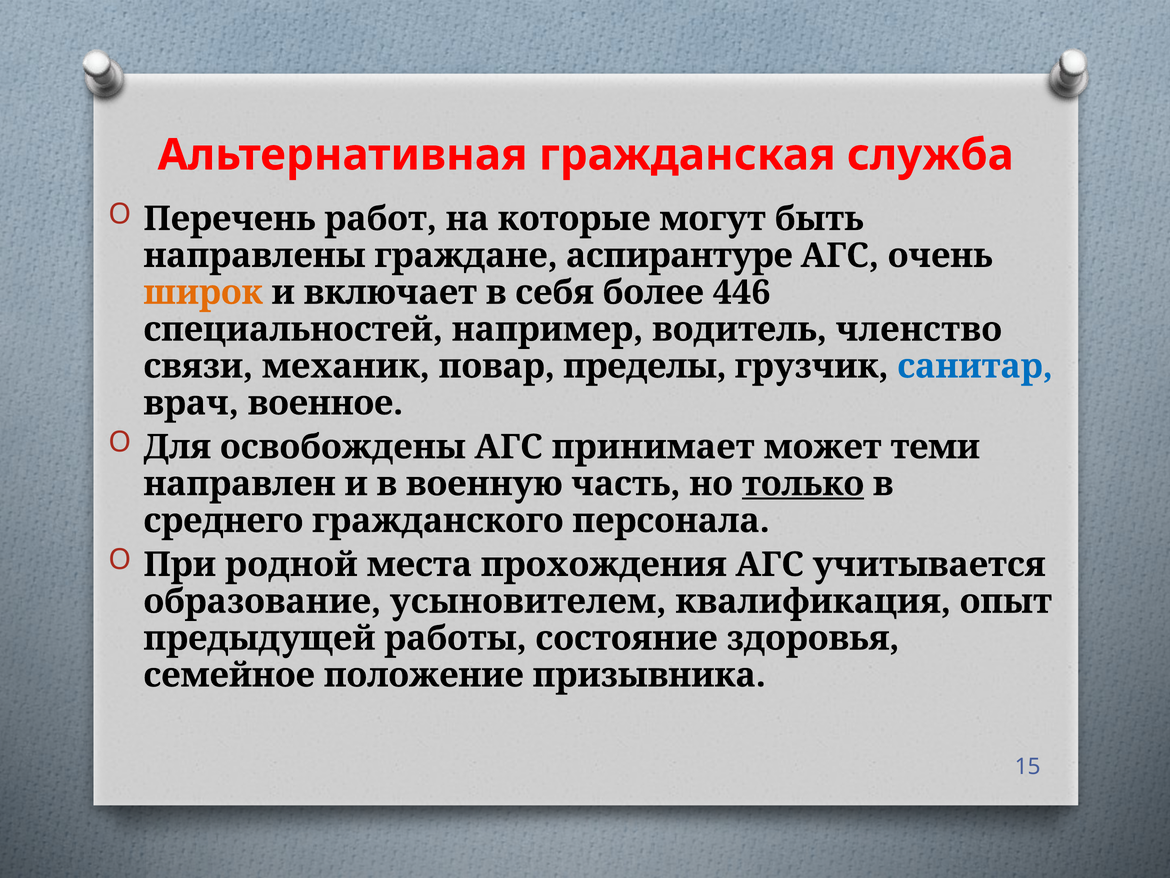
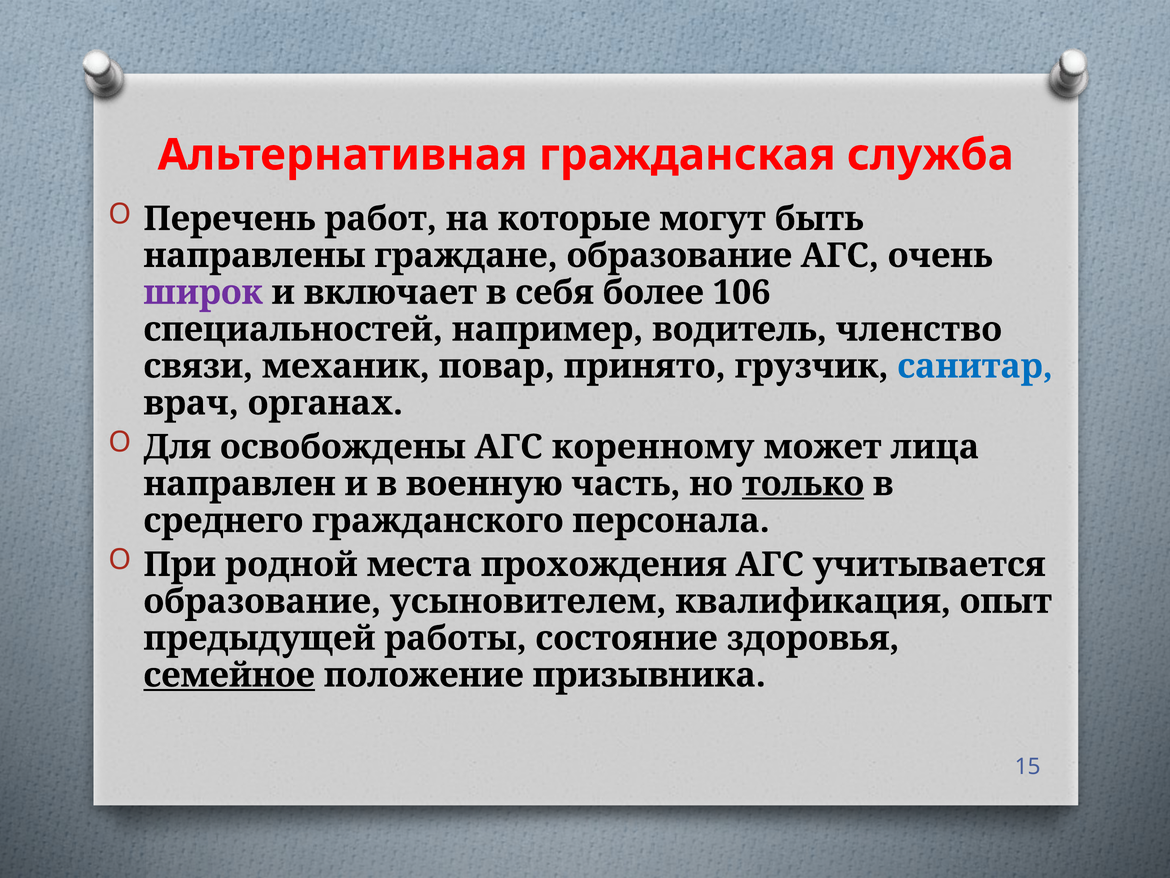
граждане аспирантуре: аспирантуре -> образование
широк colour: orange -> purple
446: 446 -> 106
пределы: пределы -> принято
военное: военное -> органах
принимает: принимает -> коренному
теми: теми -> лица
семейное underline: none -> present
